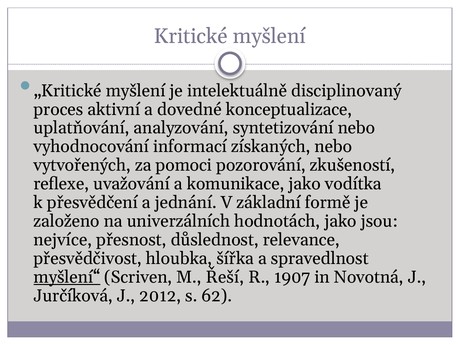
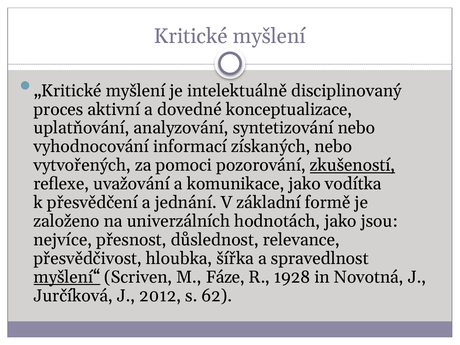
zkušeností underline: none -> present
Řeší: Řeší -> Fáze
1907: 1907 -> 1928
